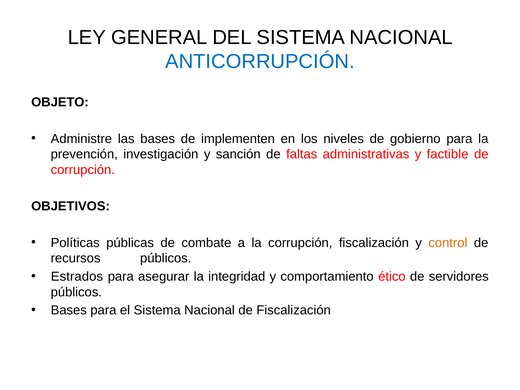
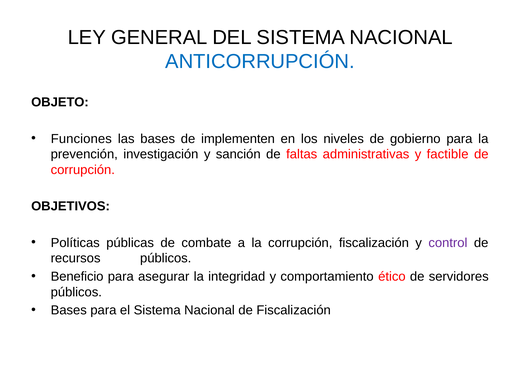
Administre: Administre -> Funciones
control colour: orange -> purple
Estrados: Estrados -> Beneficio
